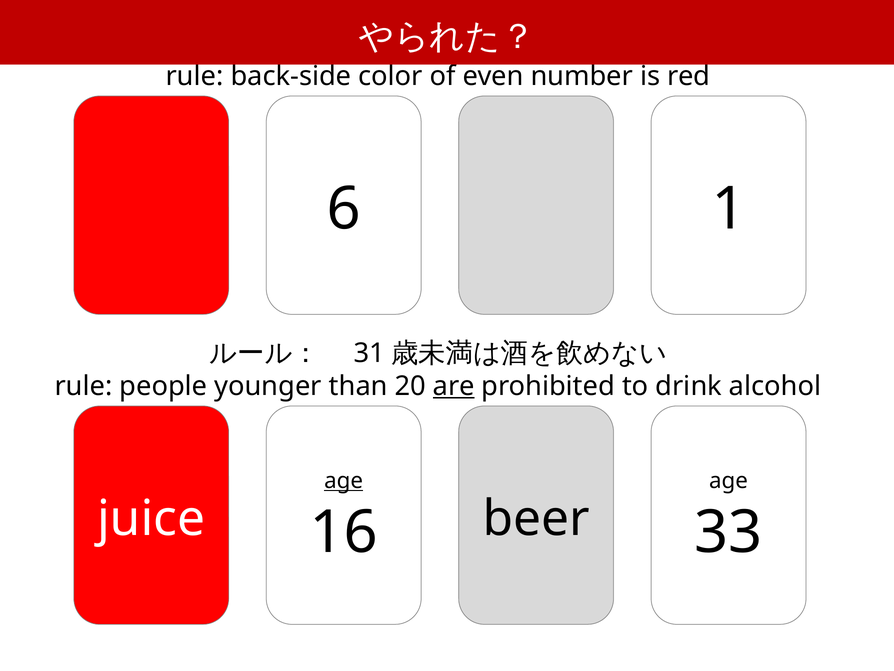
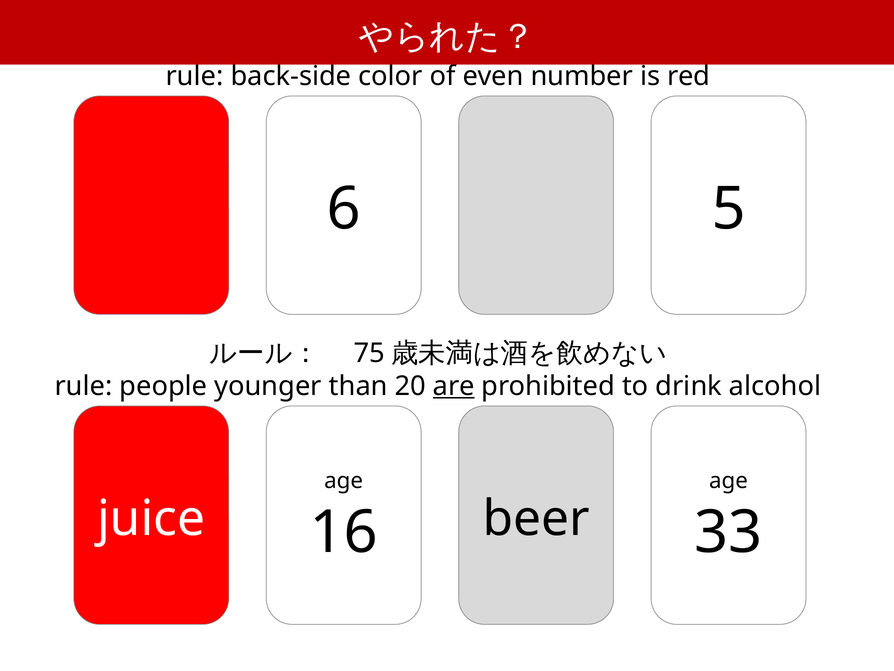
1: 1 -> 5
31: 31 -> 75
age at (344, 481) underline: present -> none
